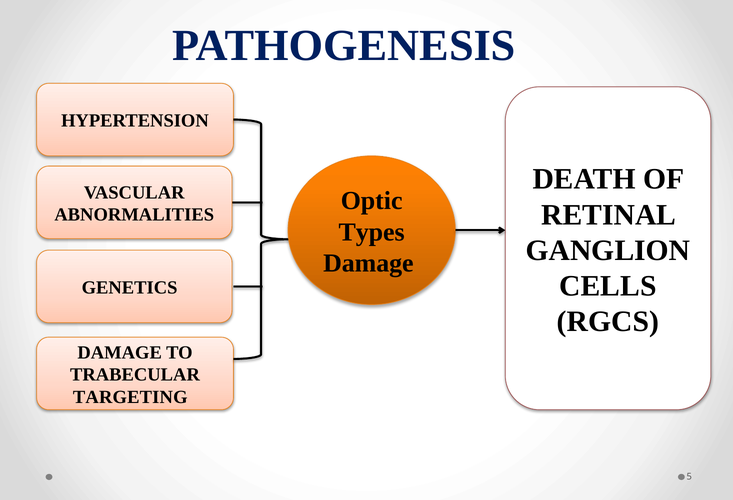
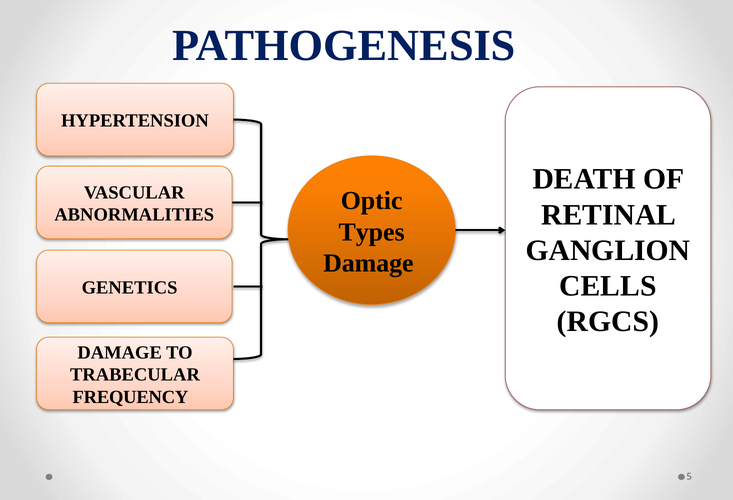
TARGETING: TARGETING -> FREQUENCY
